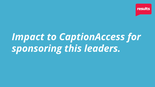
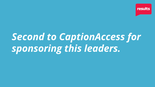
Impact: Impact -> Second
